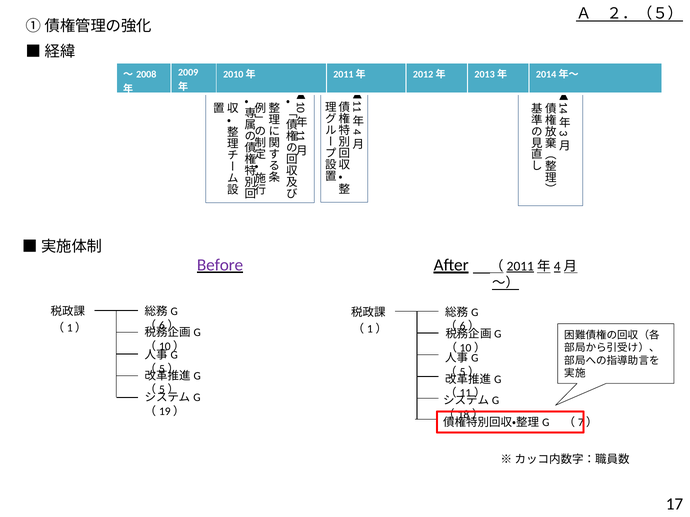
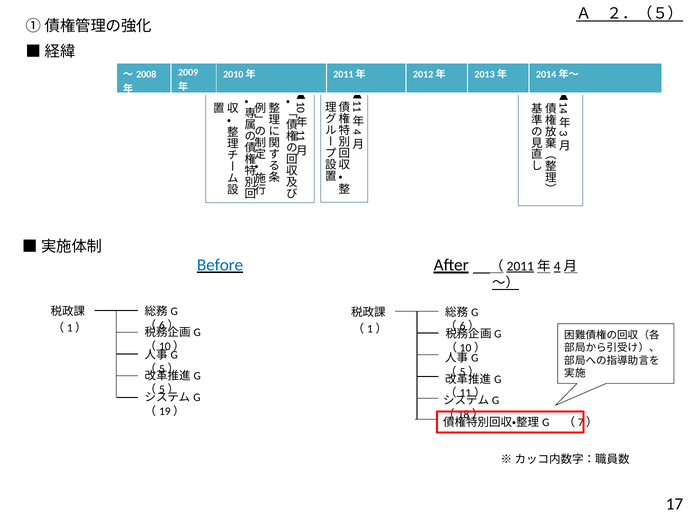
Before colour: purple -> blue
